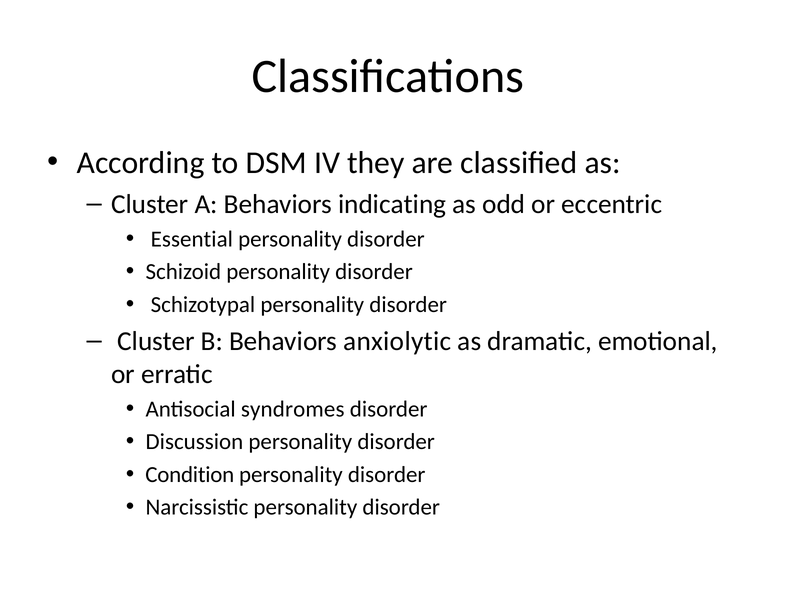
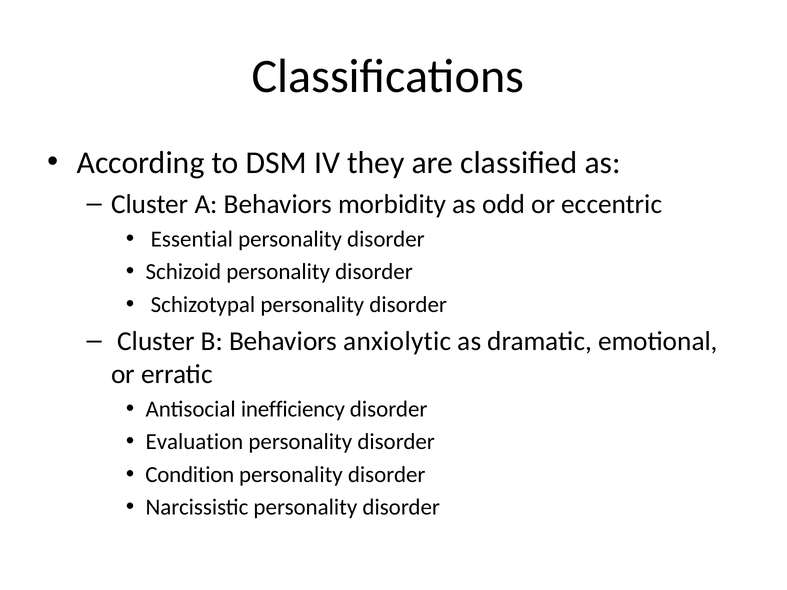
indicating: indicating -> morbidity
syndromes: syndromes -> inefficiency
Discussion: Discussion -> Evaluation
